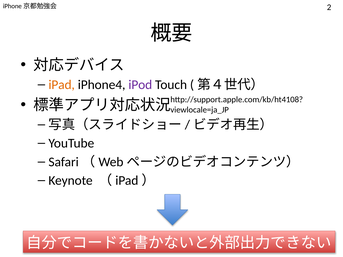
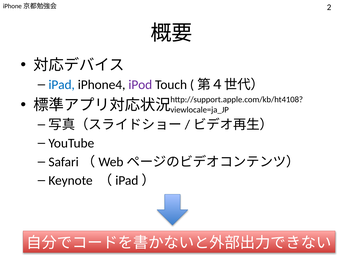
iPad colour: orange -> blue
